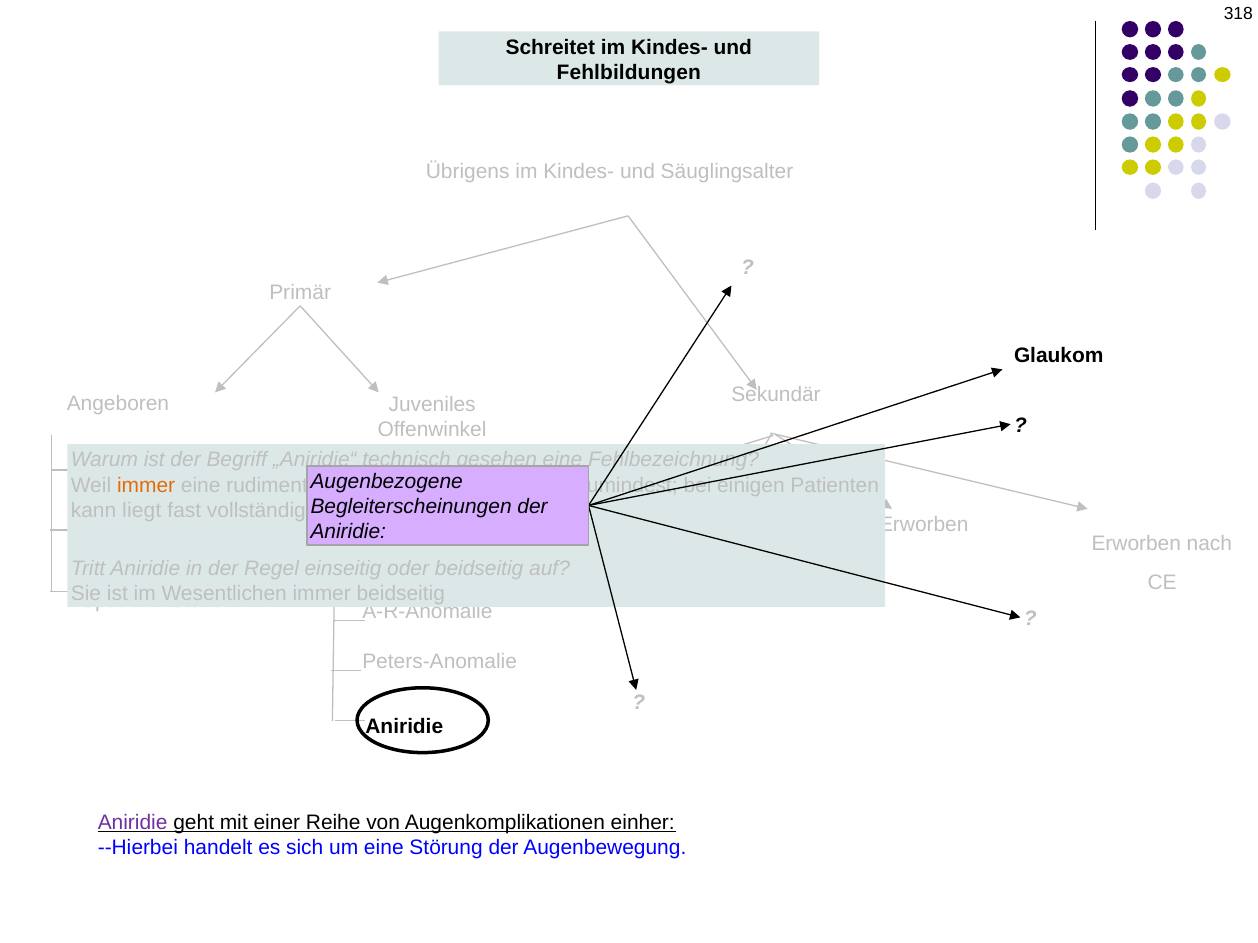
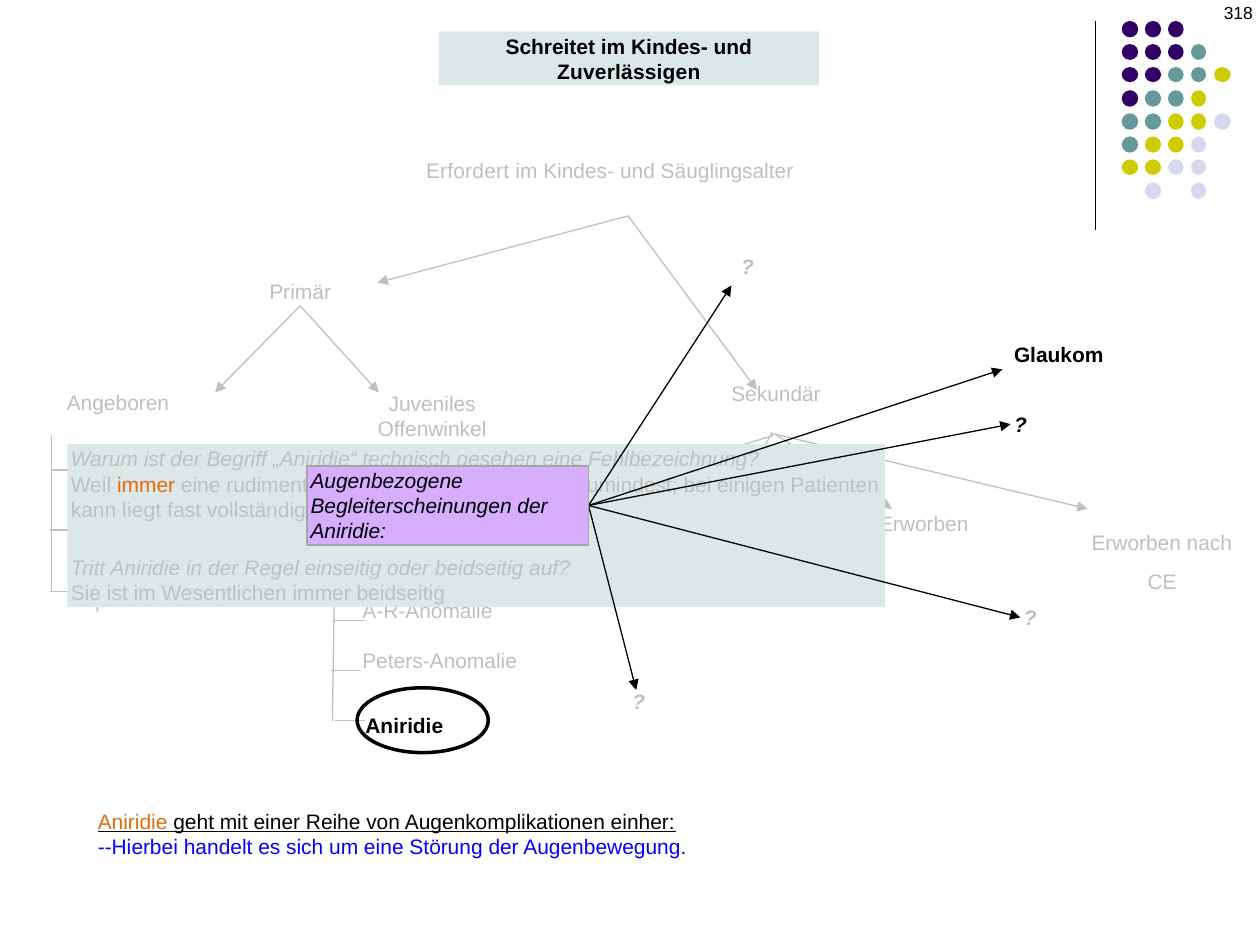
Fehlbildungen: Fehlbildungen -> Zuverlässigen
Übrigens: Übrigens -> Erfordert
Aniridie at (133, 823) colour: purple -> orange
